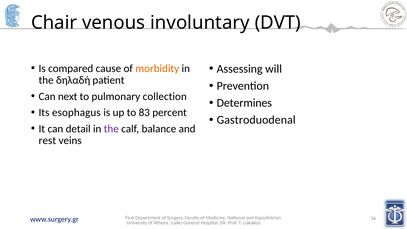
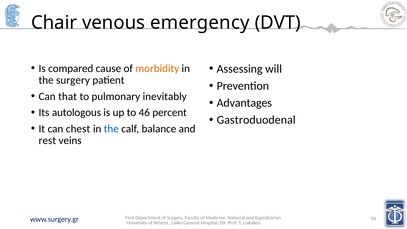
involuntary: involuntary -> emergency
the δηλαδή: δηλαδή -> surgery
next: next -> that
collection: collection -> inevitably
Determines: Determines -> Advantages
esophagus: esophagus -> autologous
83: 83 -> 46
detail: detail -> chest
the at (111, 129) colour: purple -> blue
